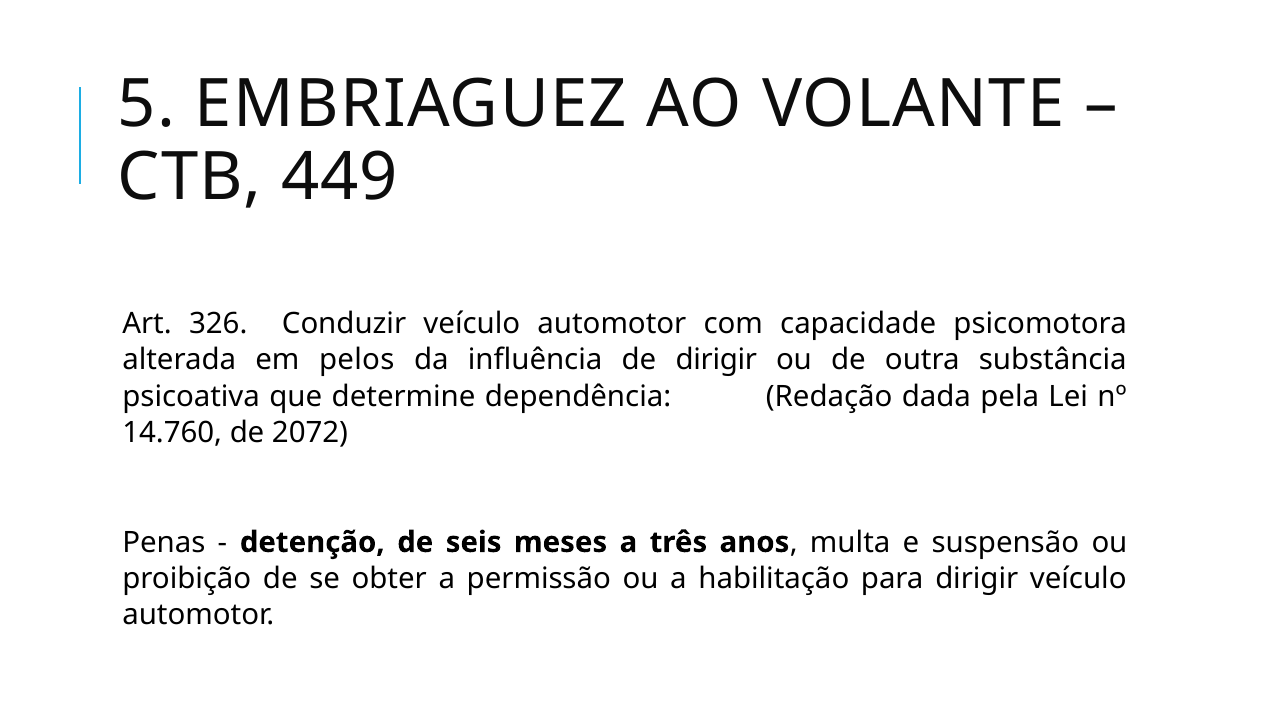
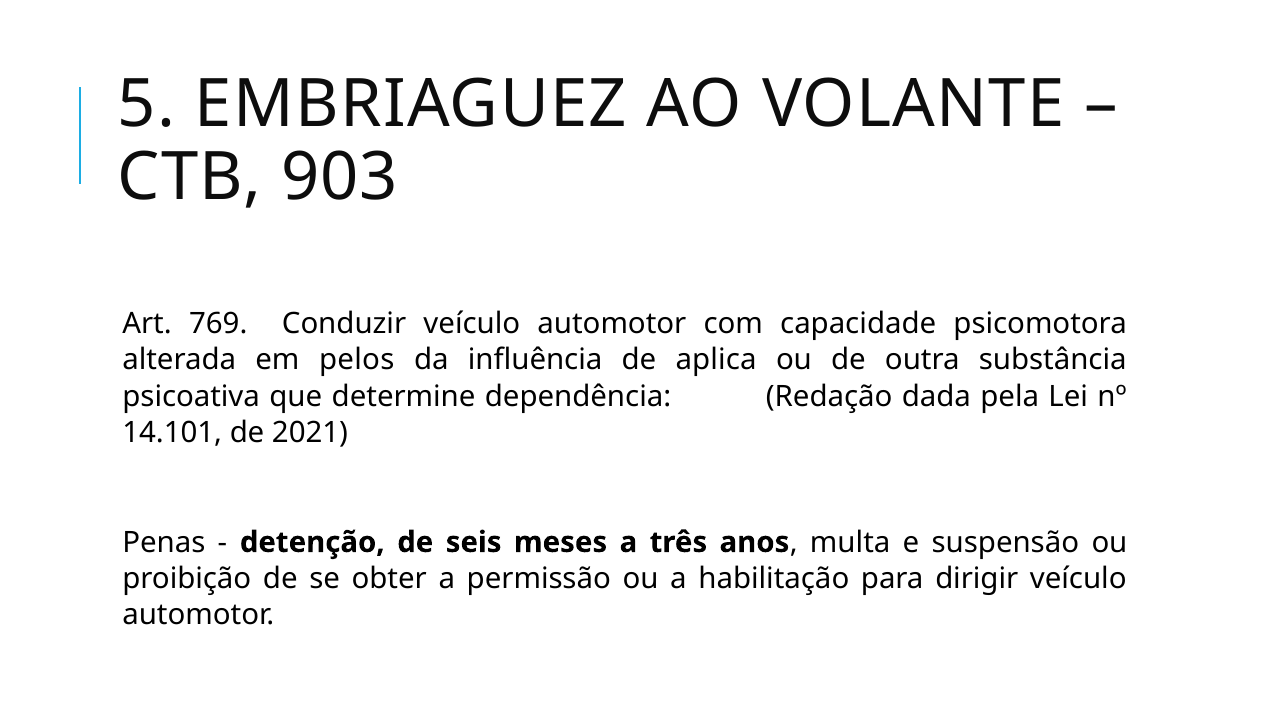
449: 449 -> 903
326: 326 -> 769
de dirigir: dirigir -> aplica
14.760: 14.760 -> 14.101
2072: 2072 -> 2021
